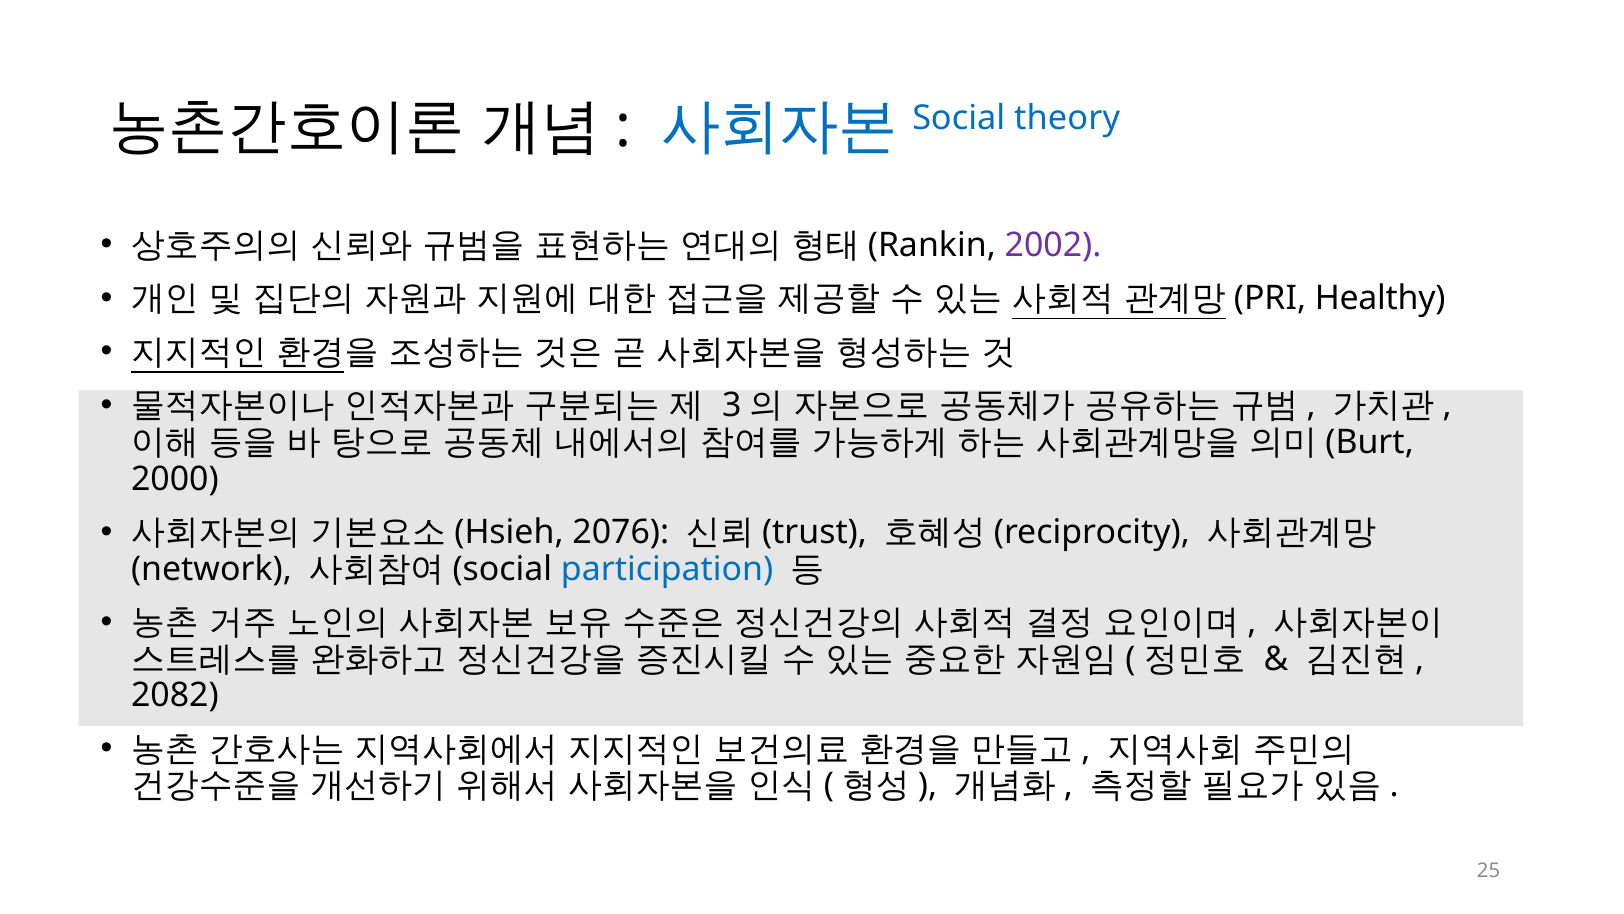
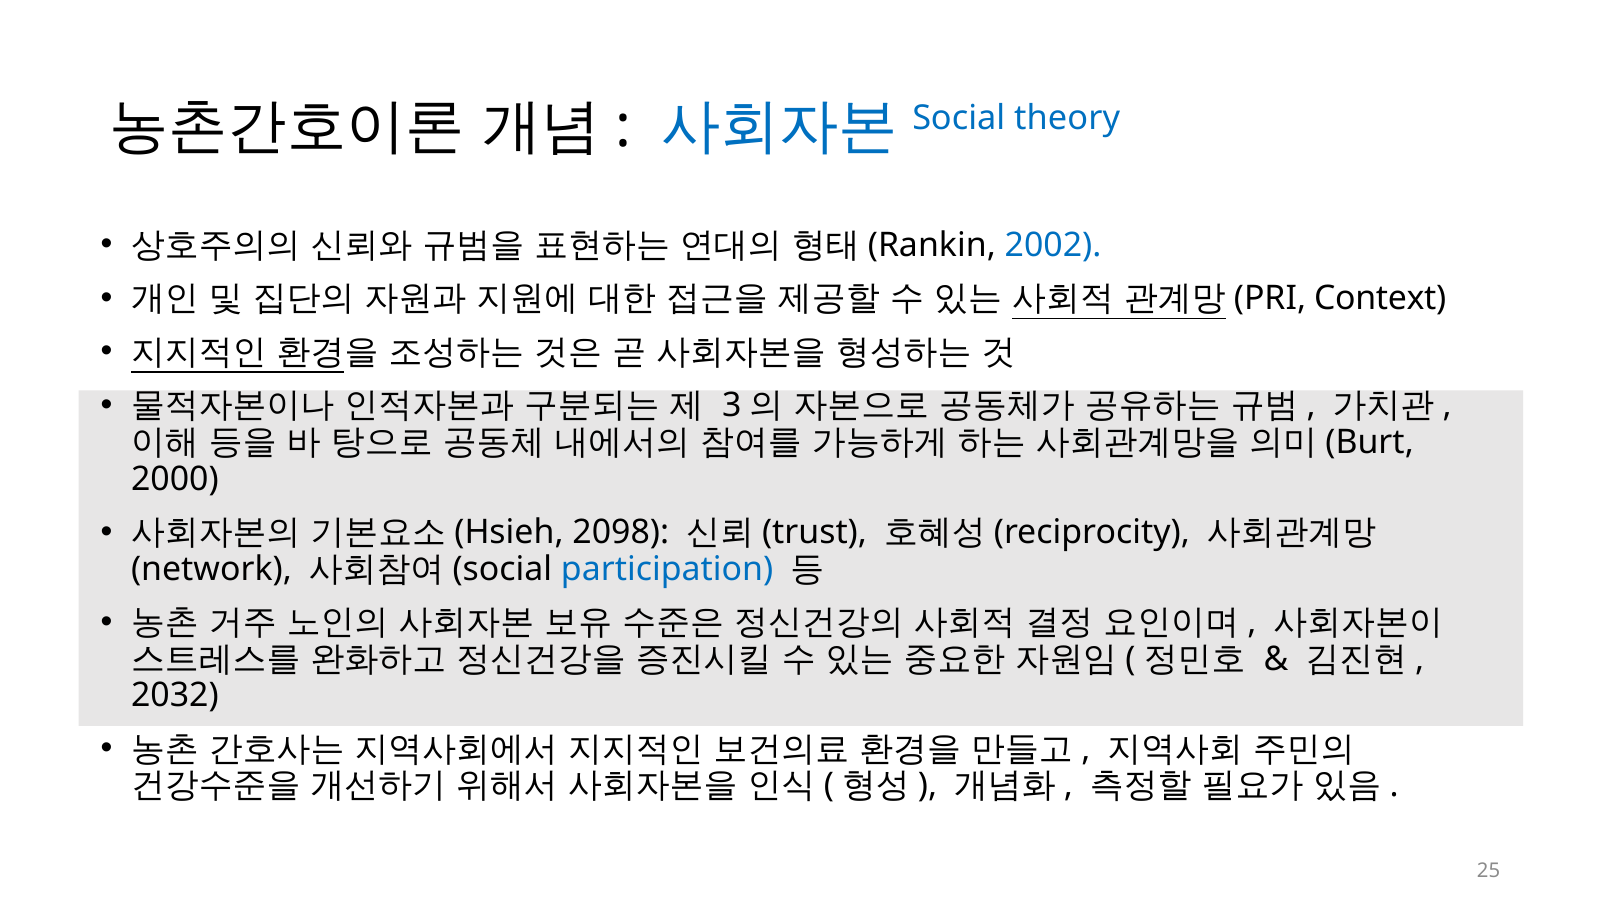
2002 colour: purple -> blue
Healthy: Healthy -> Context
2076: 2076 -> 2098
2082: 2082 -> 2032
